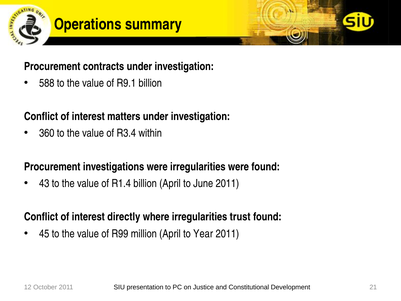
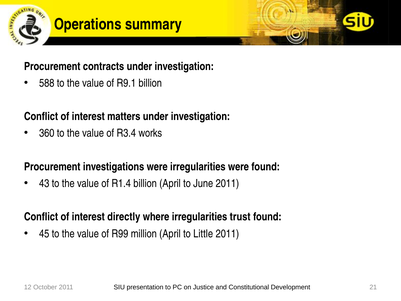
within: within -> works
Year: Year -> Little
